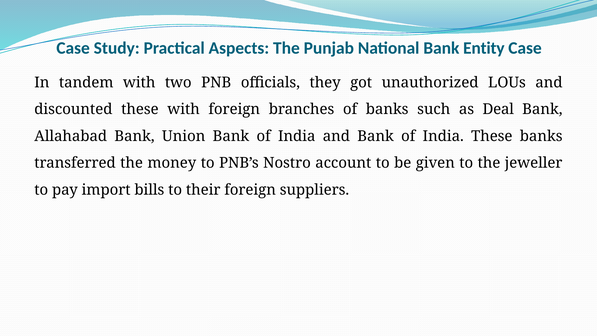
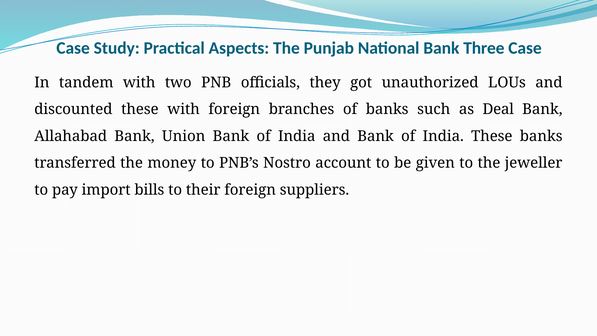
Entity: Entity -> Three
